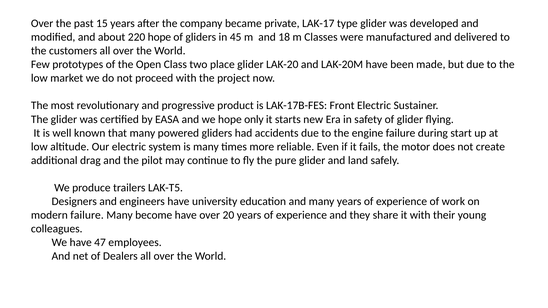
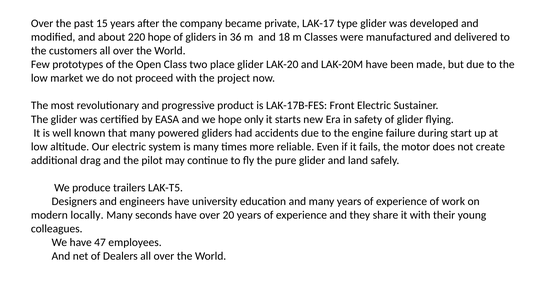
45: 45 -> 36
modern failure: failure -> locally
become: become -> seconds
